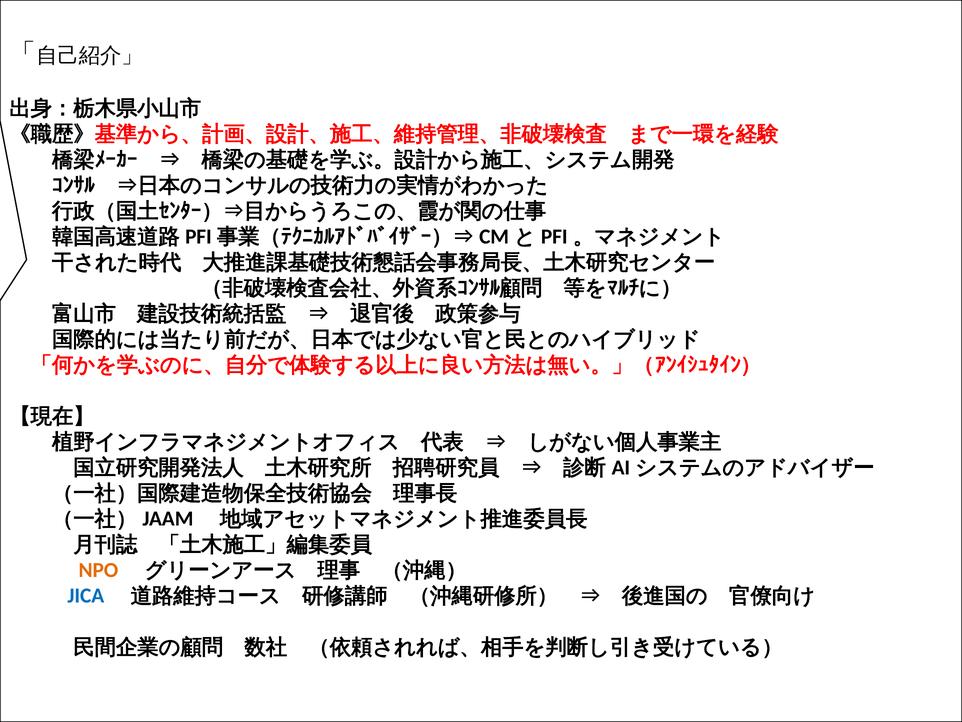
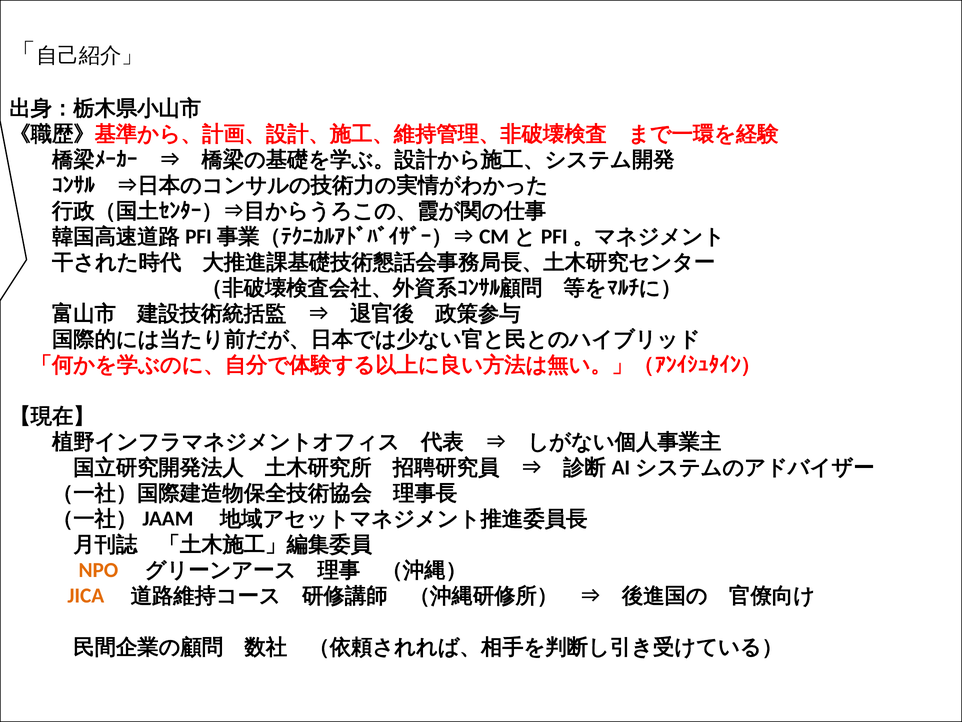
JICA colour: blue -> orange
